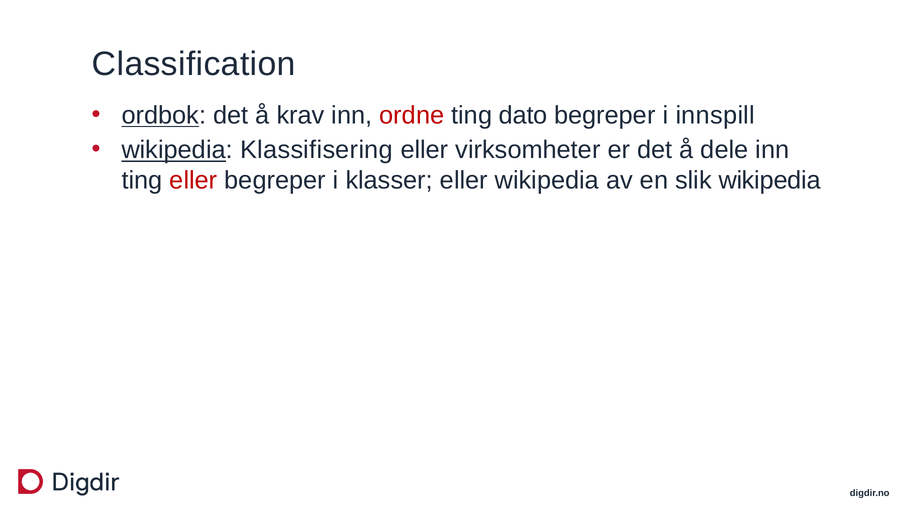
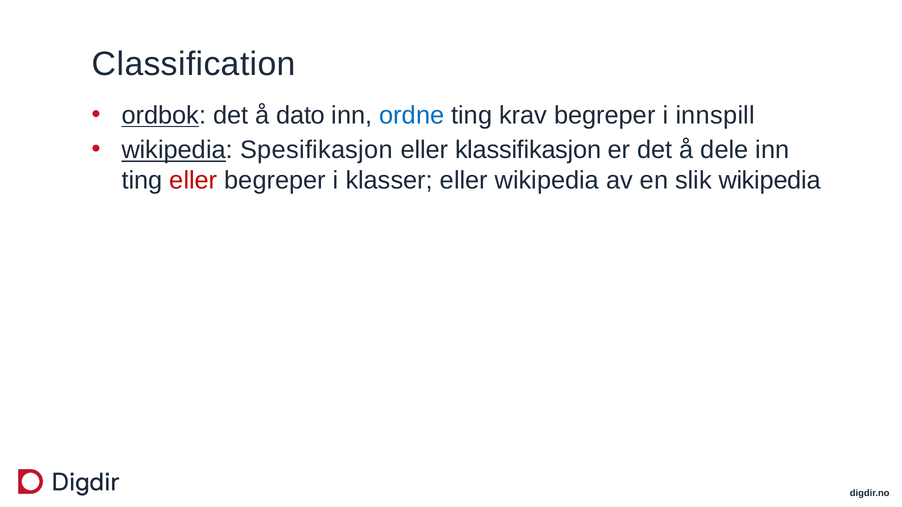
krav: krav -> dato
ordne colour: red -> blue
dato: dato -> krav
Klassifisering: Klassifisering -> Spesifikasjon
virksomheter: virksomheter -> klassifikasjon
